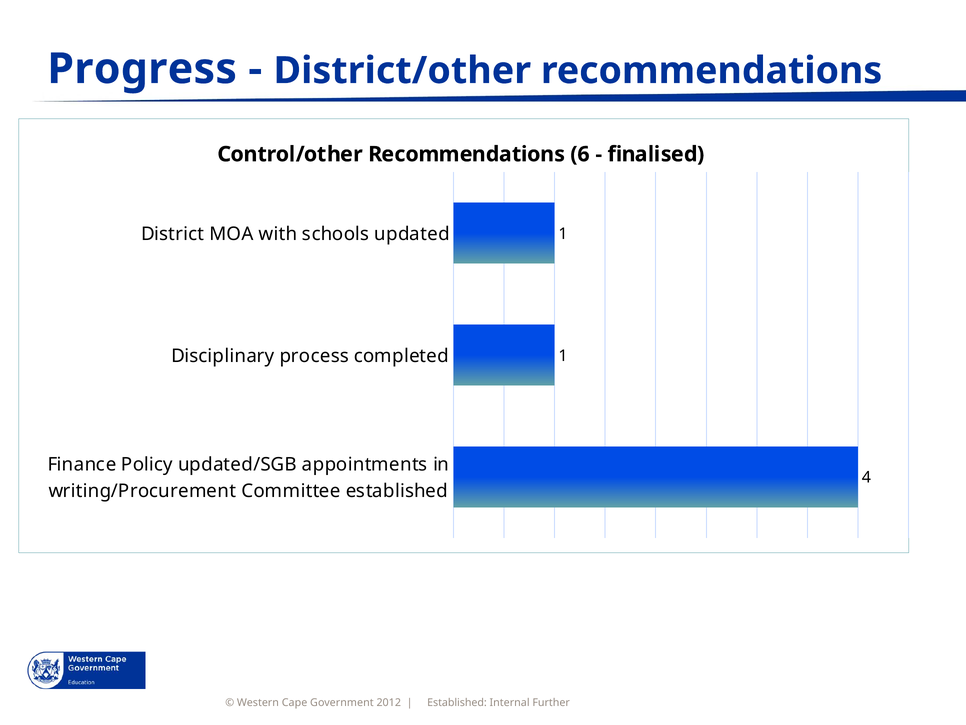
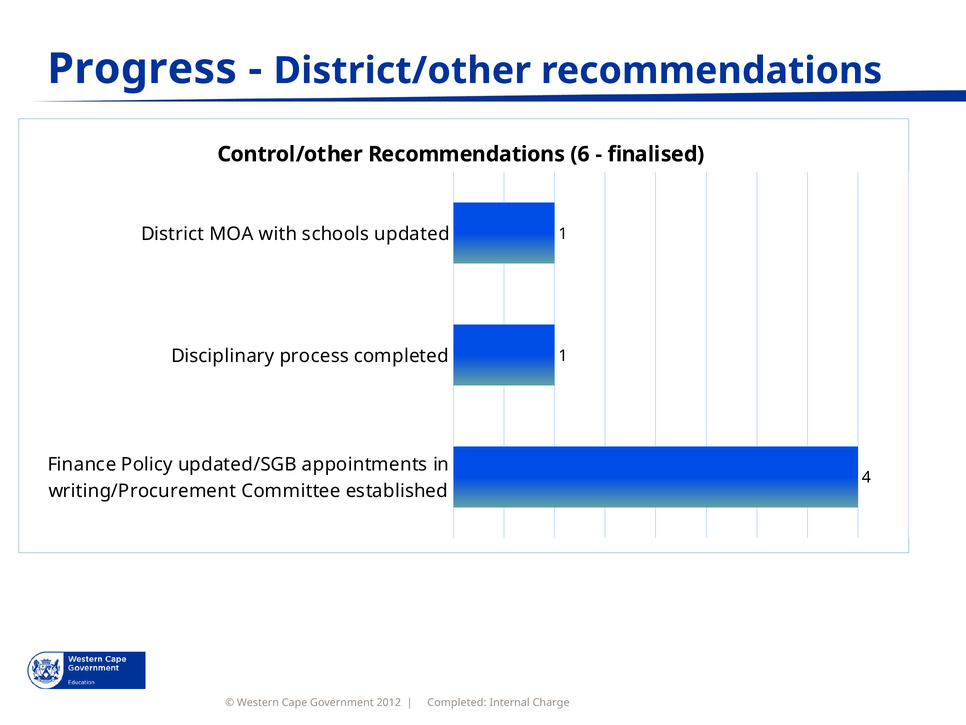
Established at (457, 702): Established -> Completed
Further: Further -> Charge
